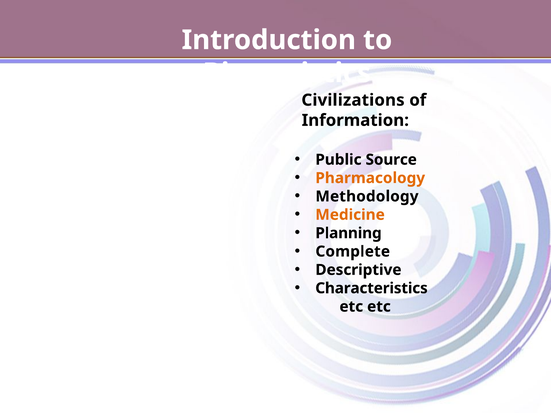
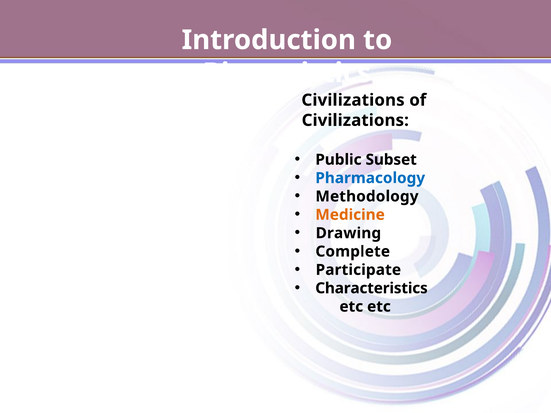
Information at (355, 120): Information -> Civilizations
Source: Source -> Subset
Pharmacology colour: orange -> blue
Planning: Planning -> Drawing
Descriptive: Descriptive -> Participate
